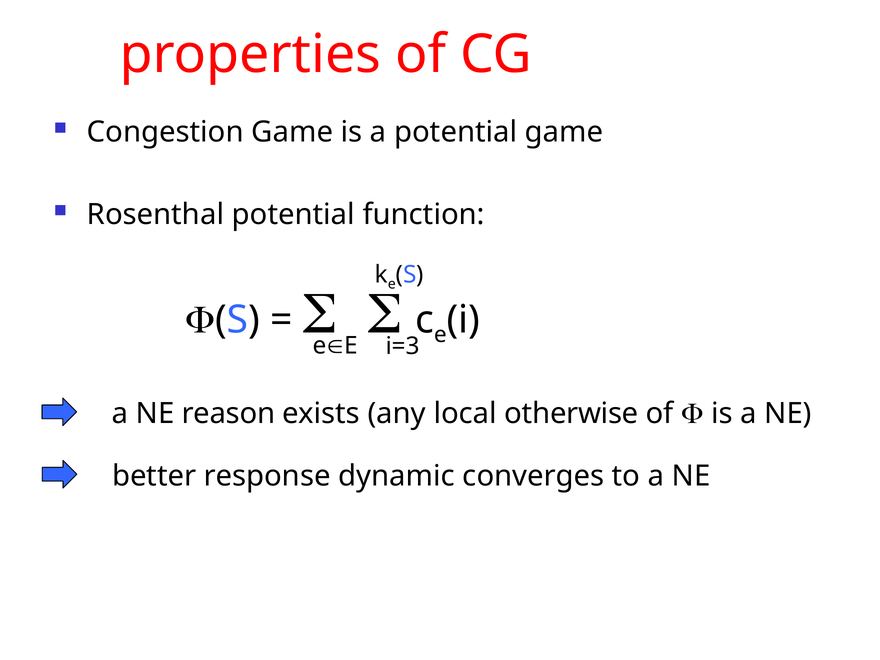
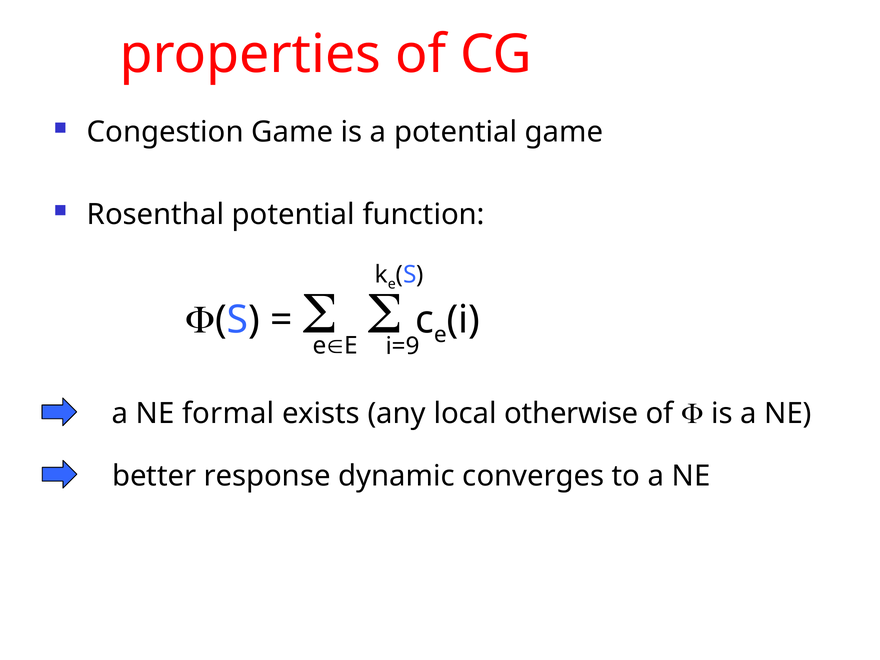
i=3: i=3 -> i=9
reason: reason -> formal
